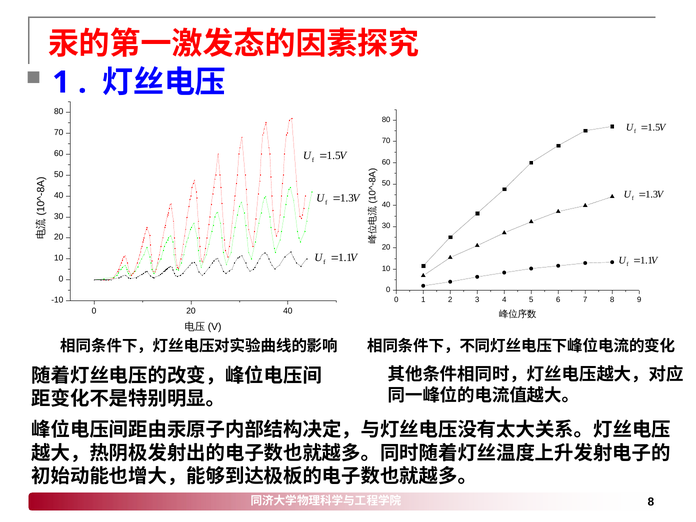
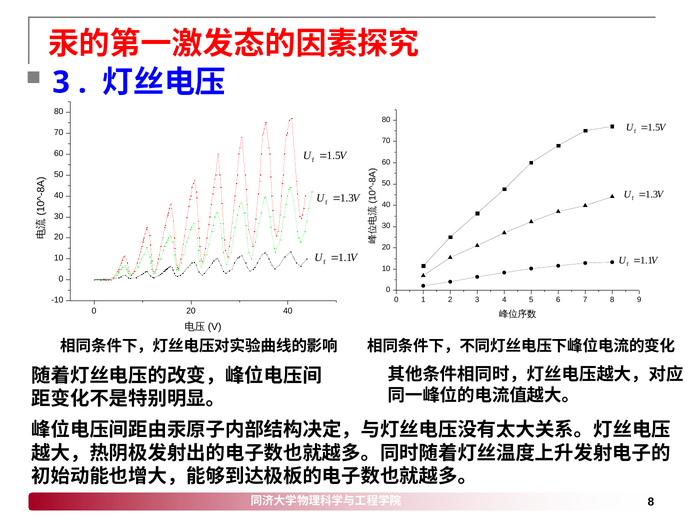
1 at (61, 82): 1 -> 3
